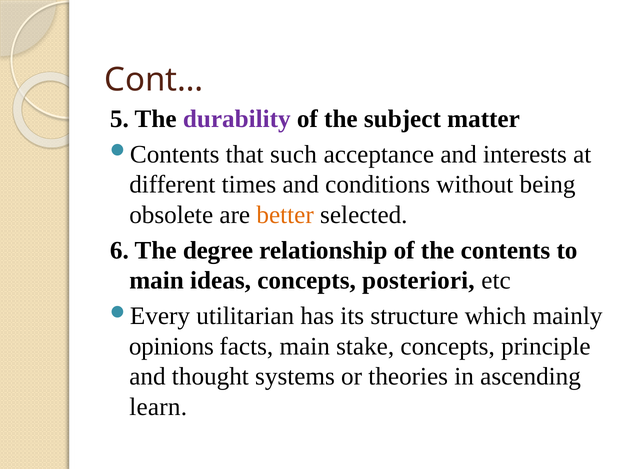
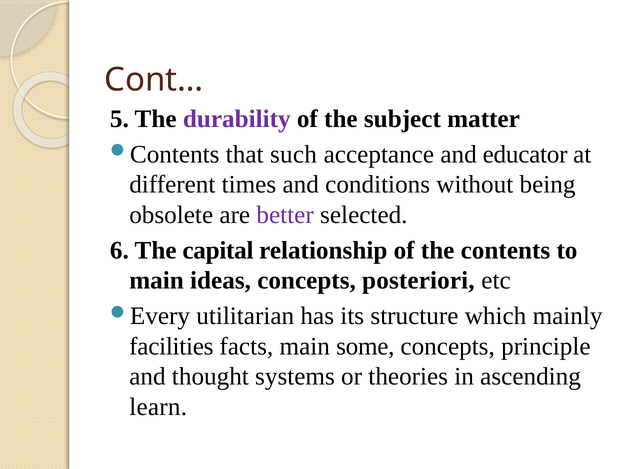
interests: interests -> educator
better colour: orange -> purple
degree: degree -> capital
opinions: opinions -> facilities
stake: stake -> some
